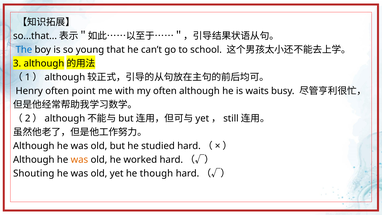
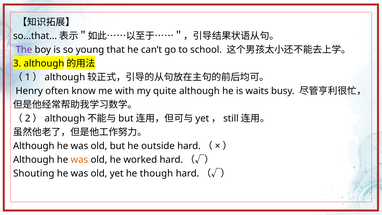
The colour: blue -> purple
point: point -> know
my often: often -> quite
studied: studied -> outside
